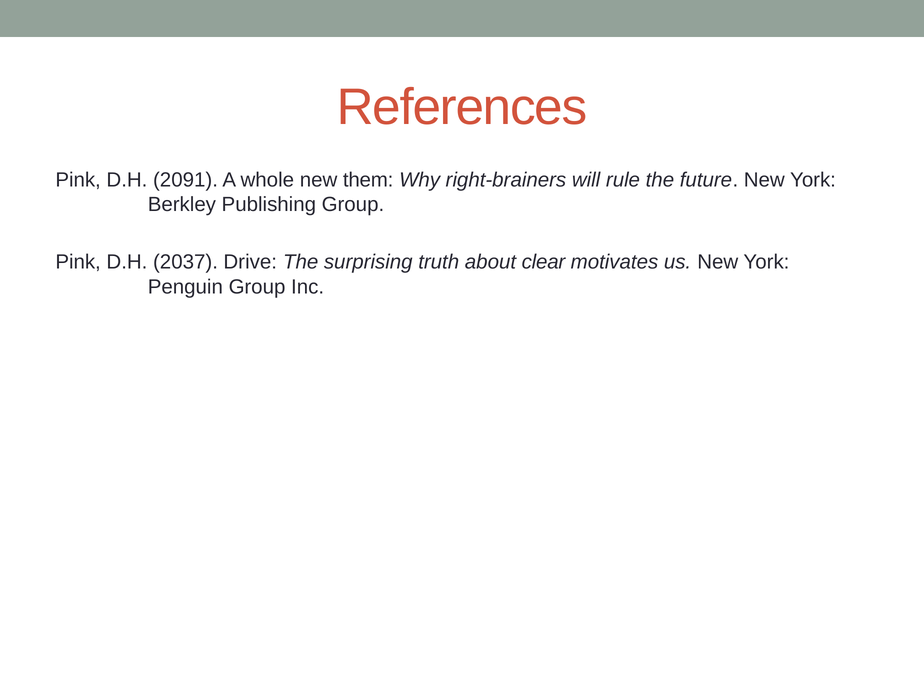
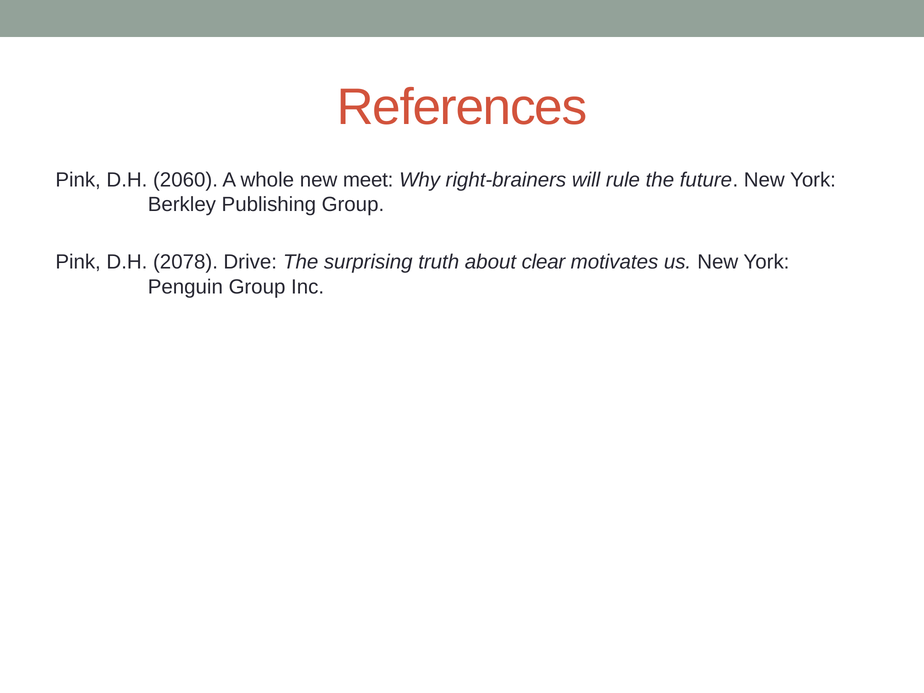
2091: 2091 -> 2060
them: them -> meet
2037: 2037 -> 2078
